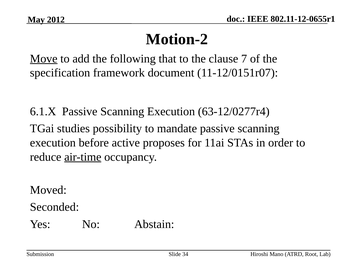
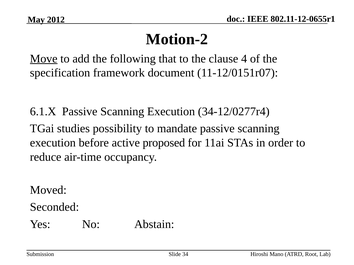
7: 7 -> 4
63-12/0277r4: 63-12/0277r4 -> 34-12/0277r4
proposes: proposes -> proposed
air-time underline: present -> none
